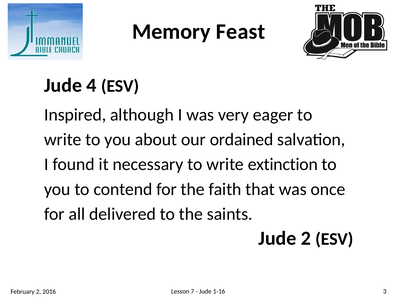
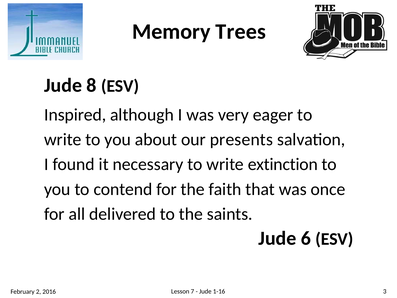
Feast: Feast -> Trees
4: 4 -> 8
ordained: ordained -> presents
Jude 2: 2 -> 6
